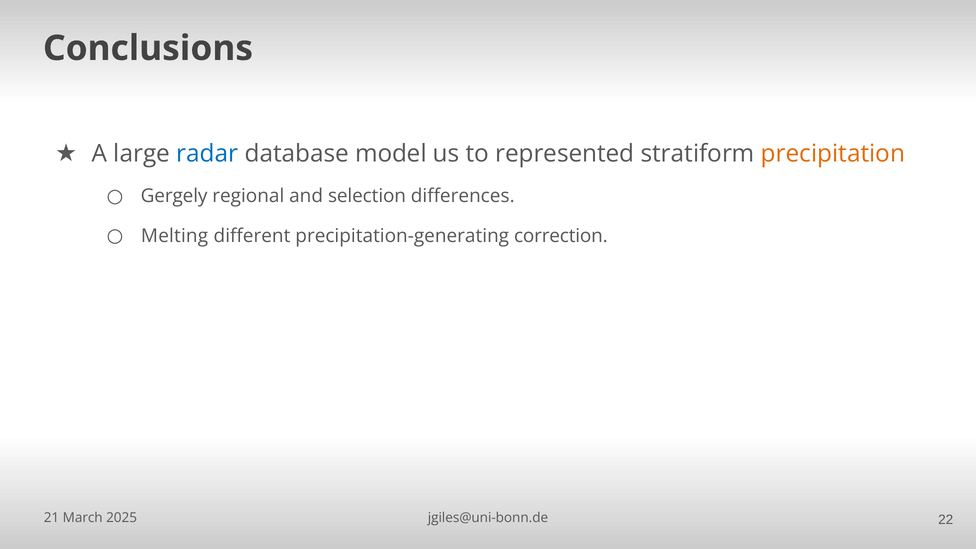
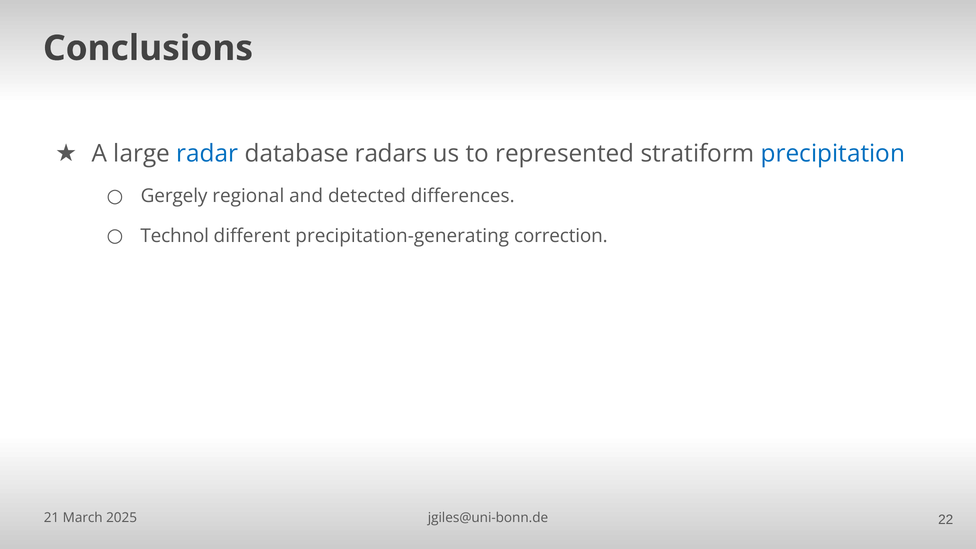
model: model -> radars
precipitation colour: orange -> blue
selection: selection -> detected
Melting: Melting -> Technol
